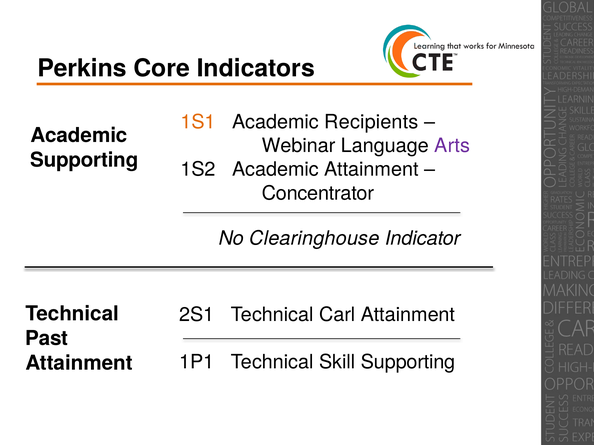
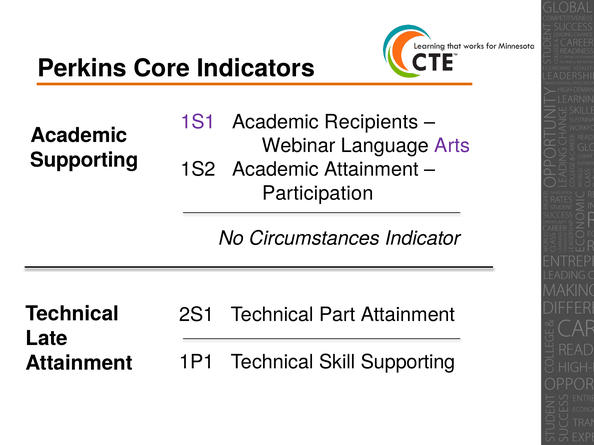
1S1 colour: orange -> purple
Concentrator: Concentrator -> Participation
Clearinghouse: Clearinghouse -> Circumstances
Carl: Carl -> Part
Past: Past -> Late
